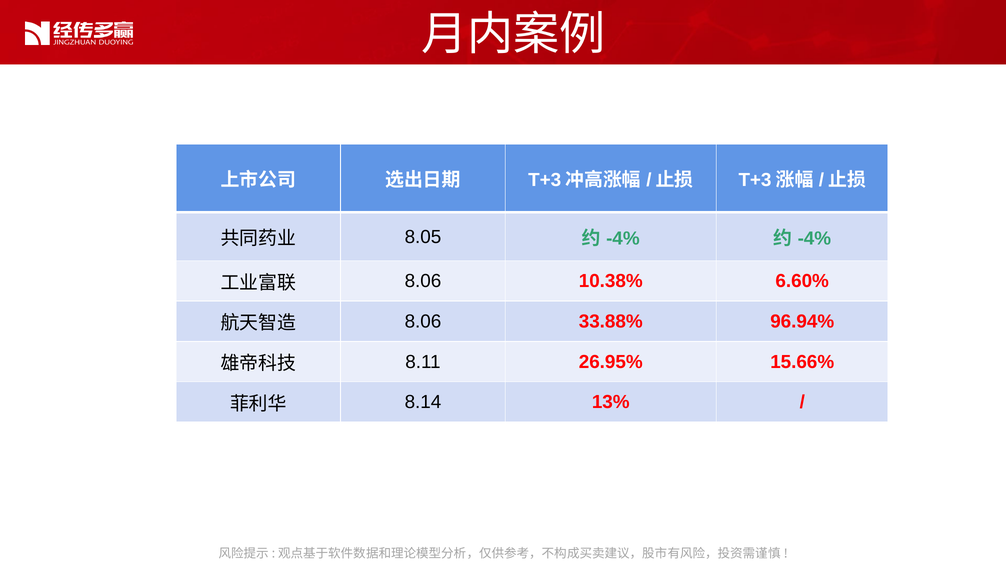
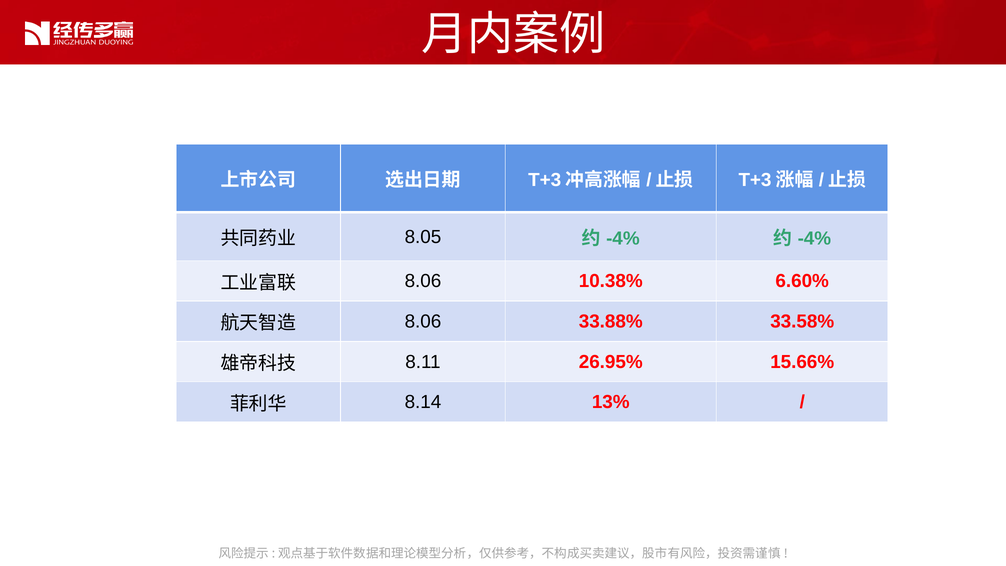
96.94%: 96.94% -> 33.58%
